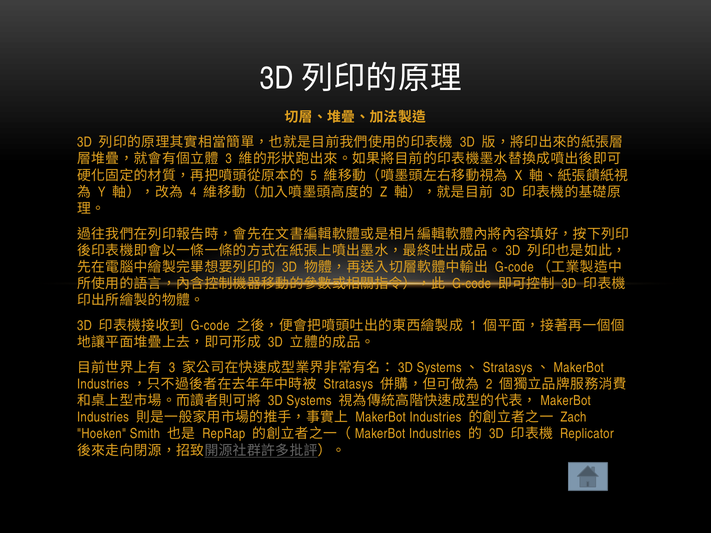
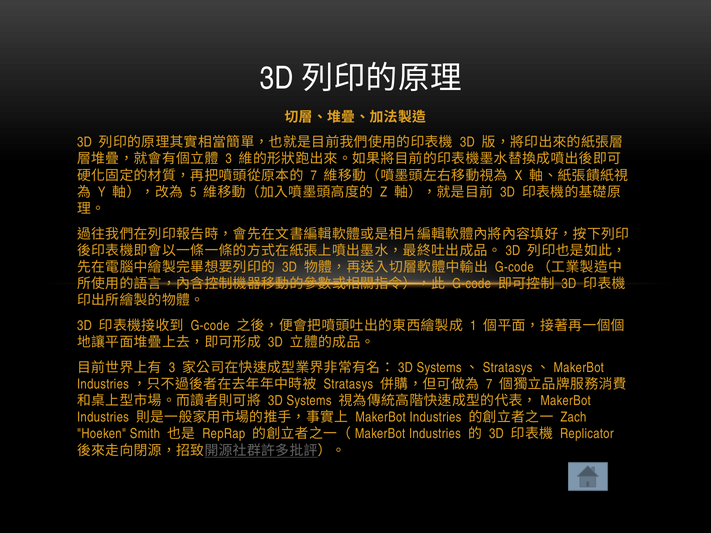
5 at (314, 176): 5 -> 7
4: 4 -> 5
2 at (489, 384): 2 -> 7
